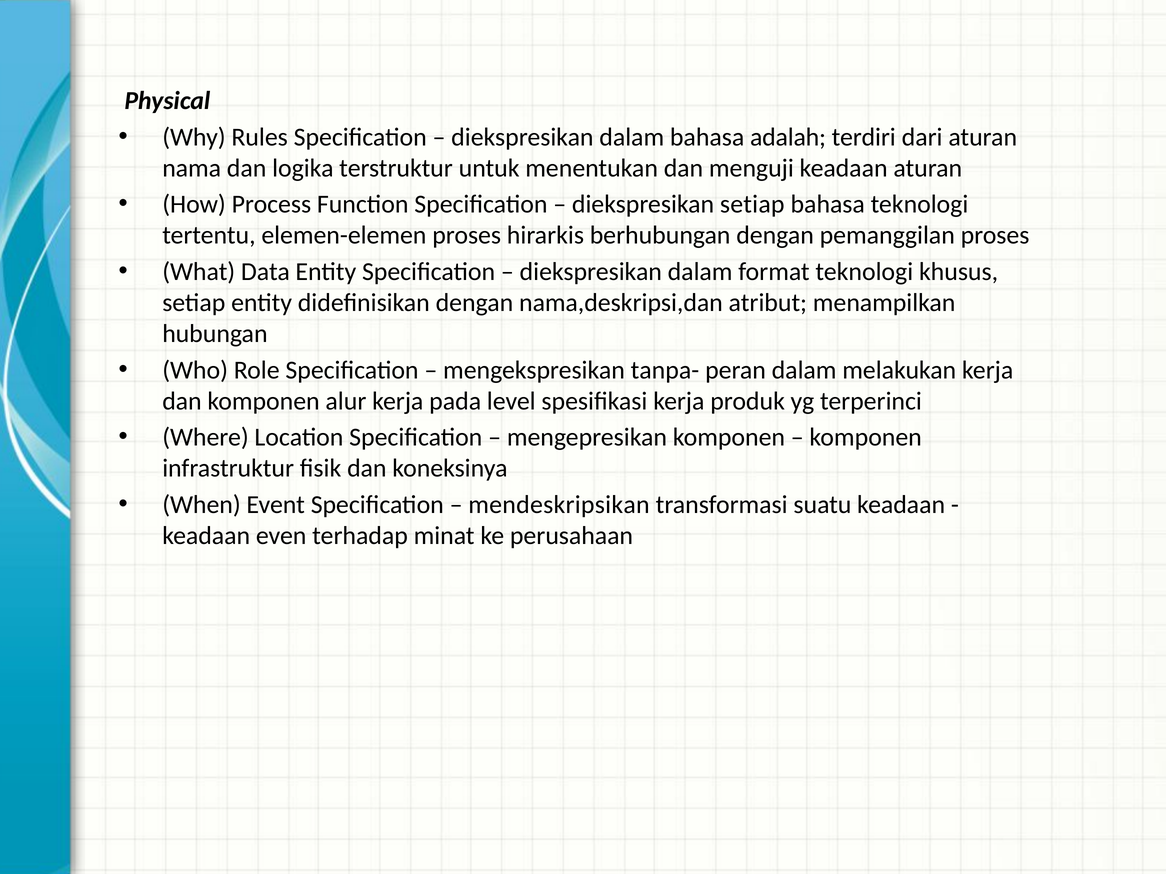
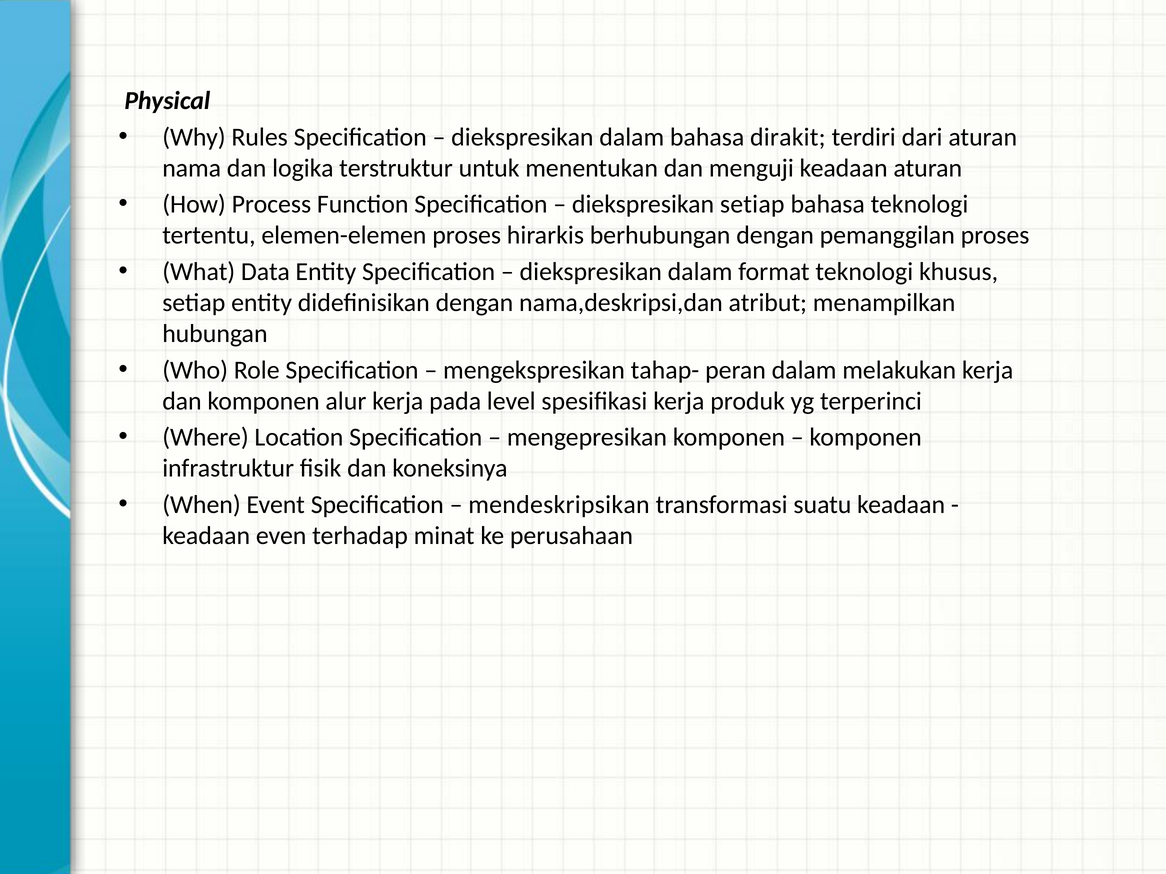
adalah: adalah -> dirakit
tanpa-: tanpa- -> tahap-
